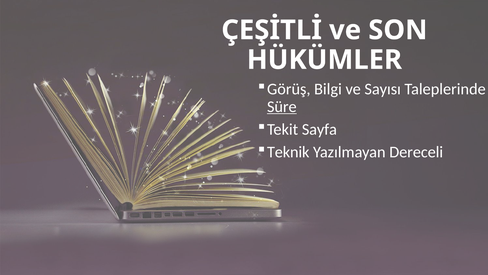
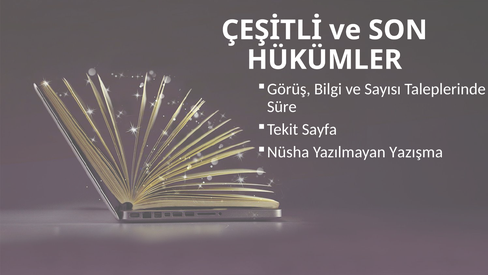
Süre underline: present -> none
Teknik: Teknik -> Nüsha
Dereceli: Dereceli -> Yazışma
